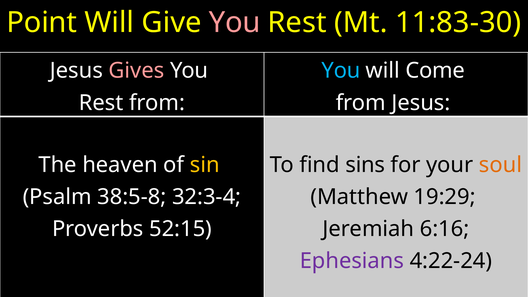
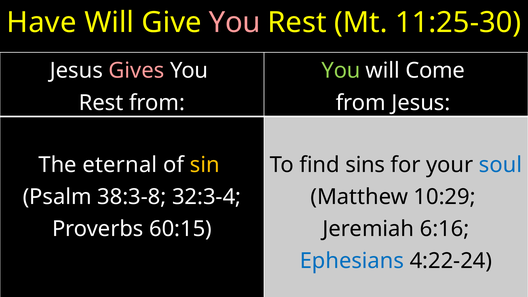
Point: Point -> Have
11:83-30: 11:83-30 -> 11:25-30
You at (341, 71) colour: light blue -> light green
heaven: heaven -> eternal
soul colour: orange -> blue
38:5-8: 38:5-8 -> 38:3-8
19:29: 19:29 -> 10:29
52:15: 52:15 -> 60:15
Ephesians colour: purple -> blue
